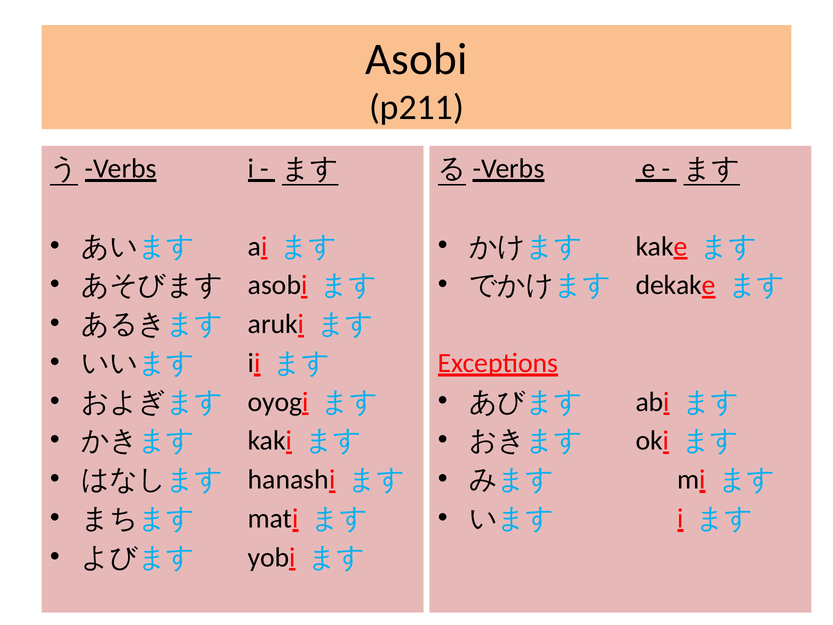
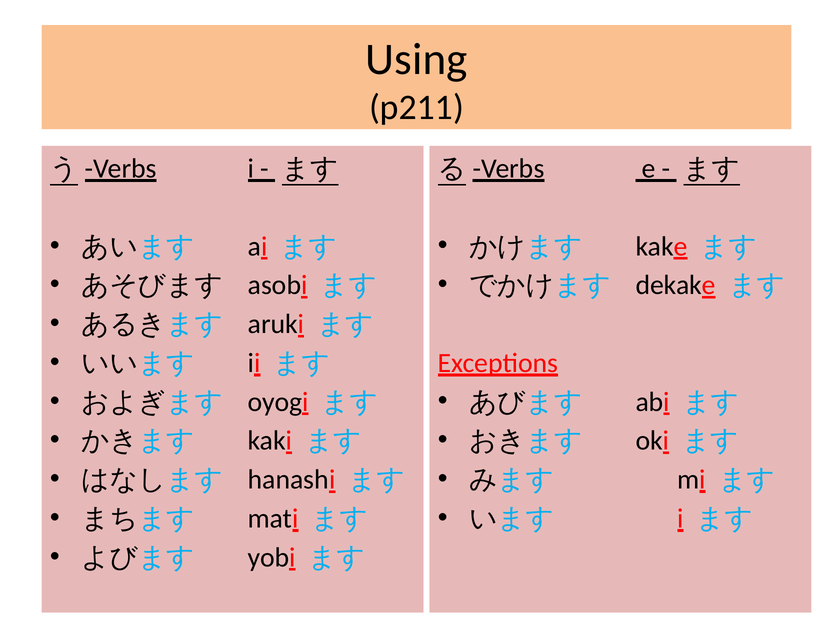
Asobi at (416, 59): Asobi -> Using
